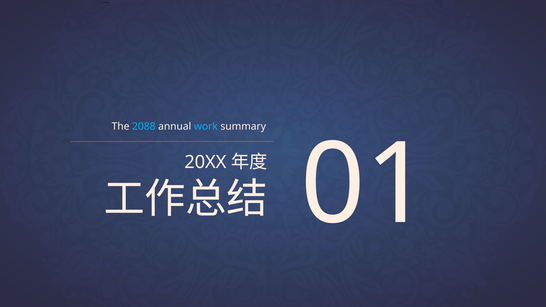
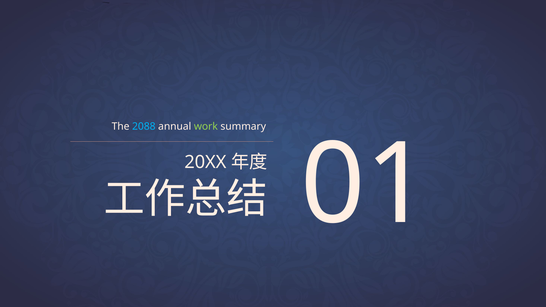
work colour: light blue -> light green
